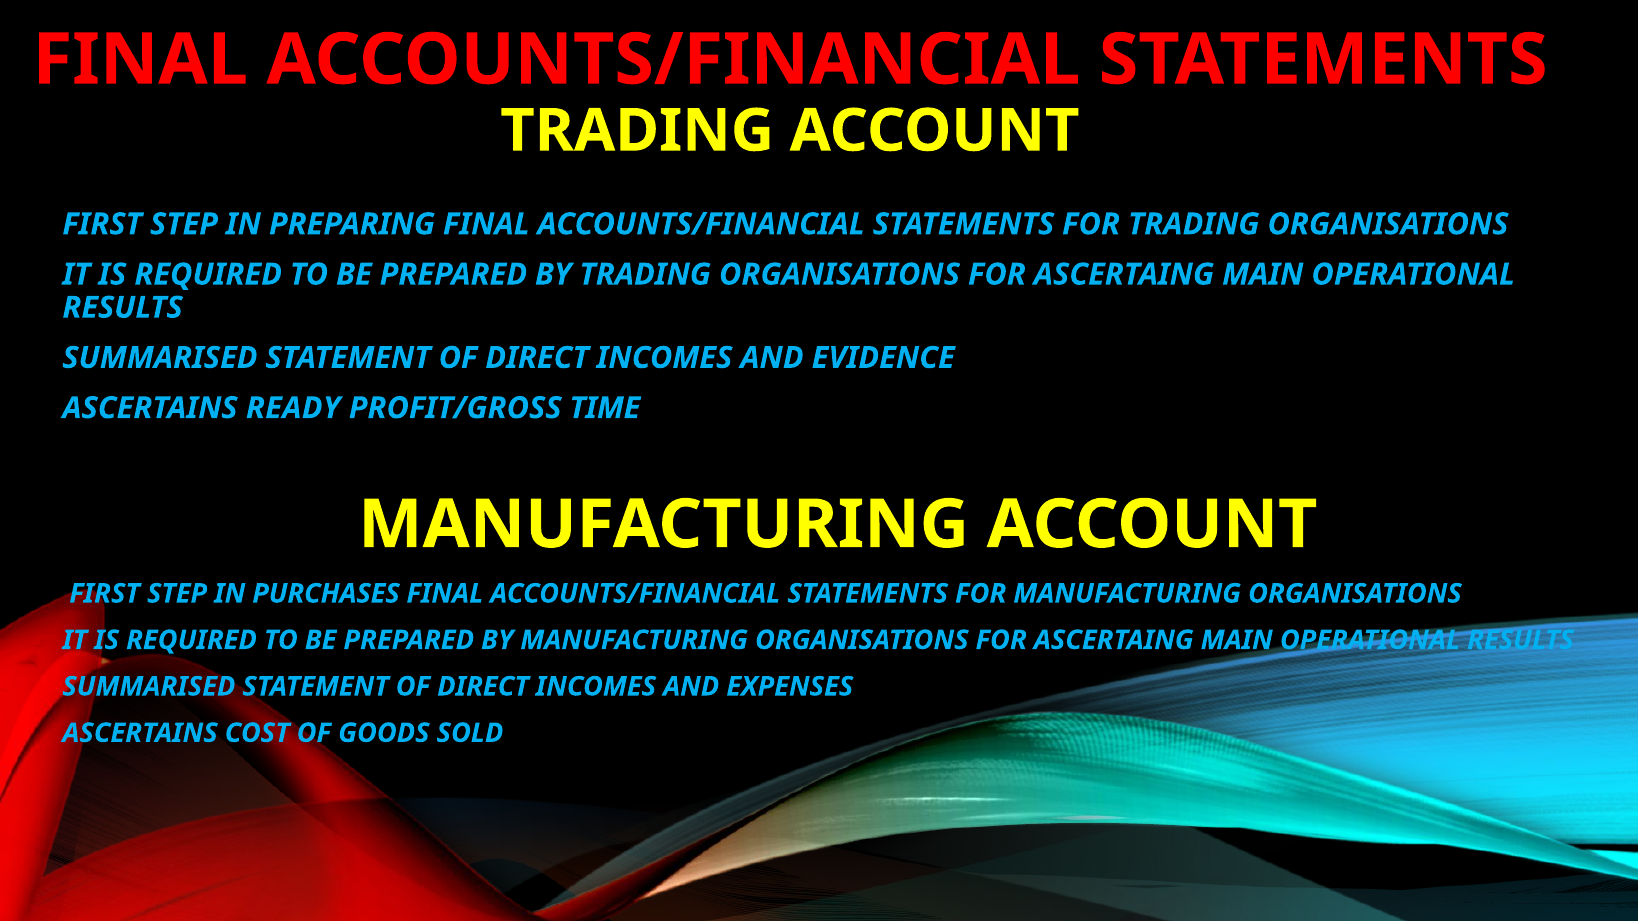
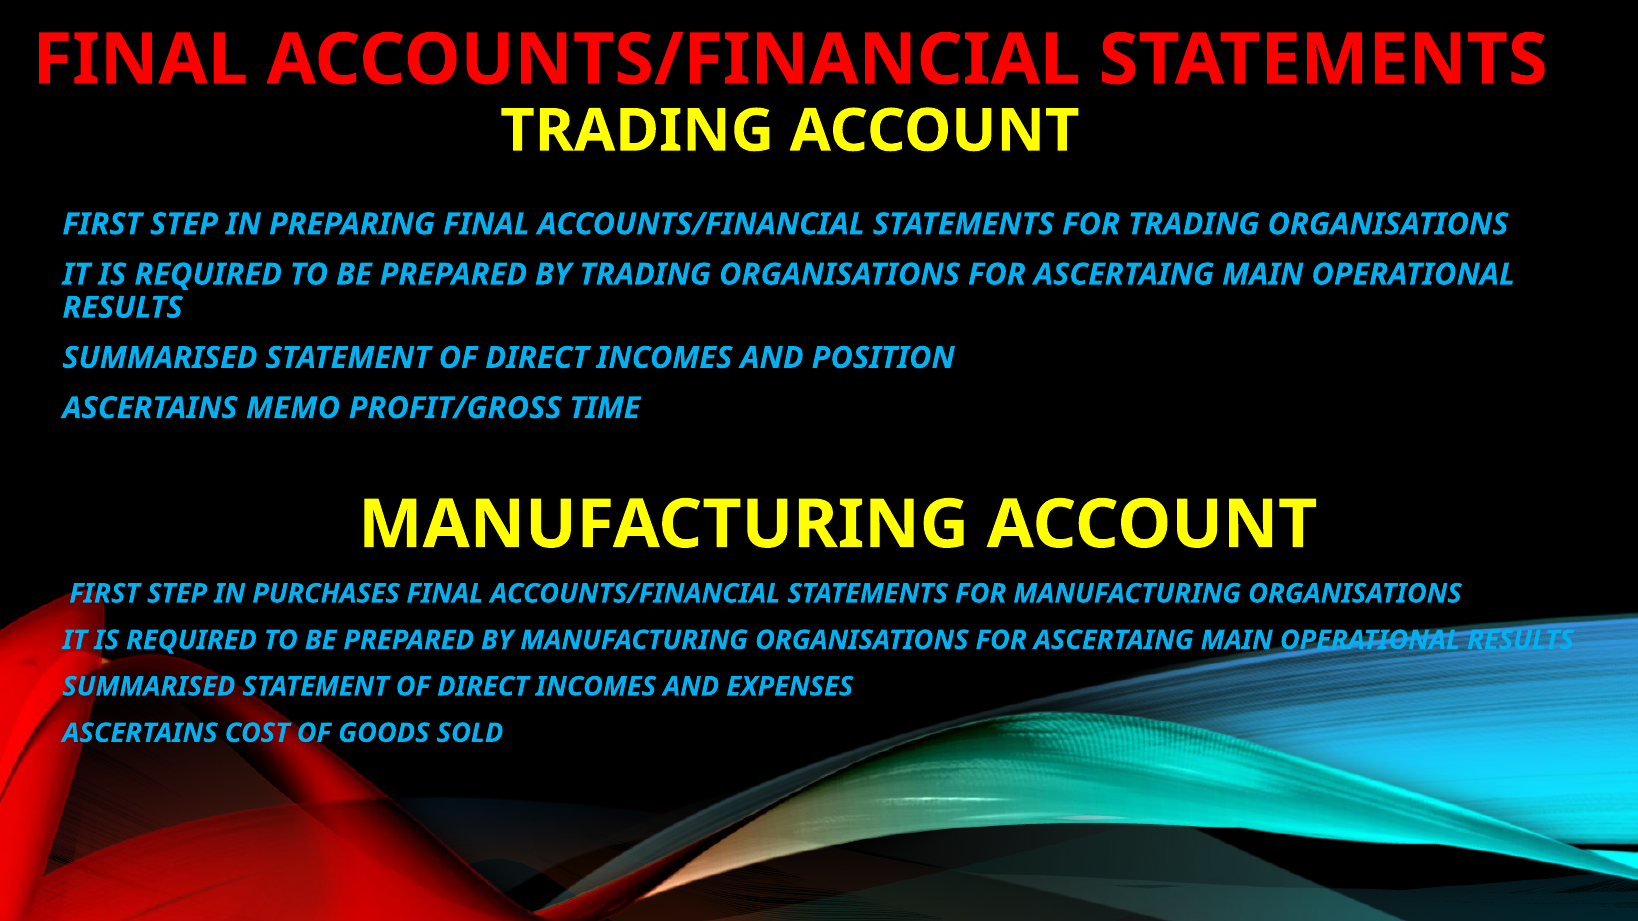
EVIDENCE: EVIDENCE -> POSITION
READY: READY -> MEMO
